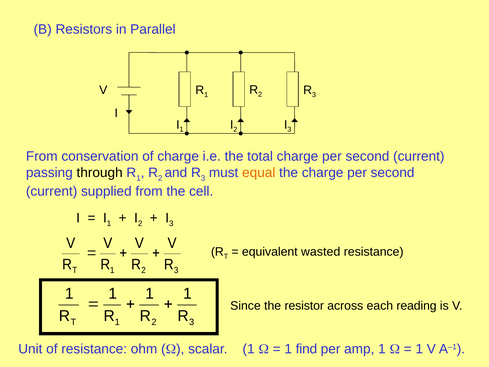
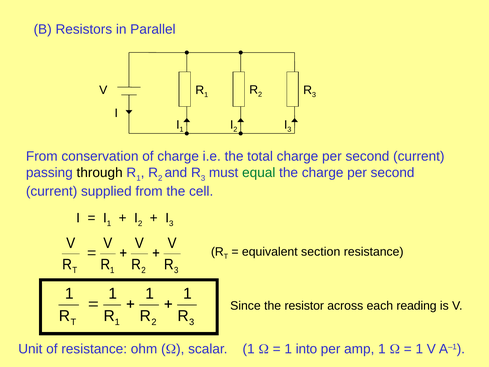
equal colour: orange -> green
wasted: wasted -> section
find: find -> into
